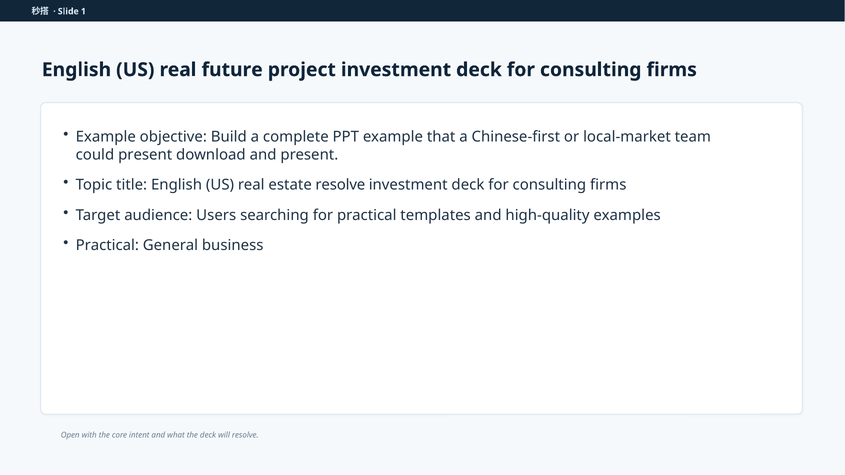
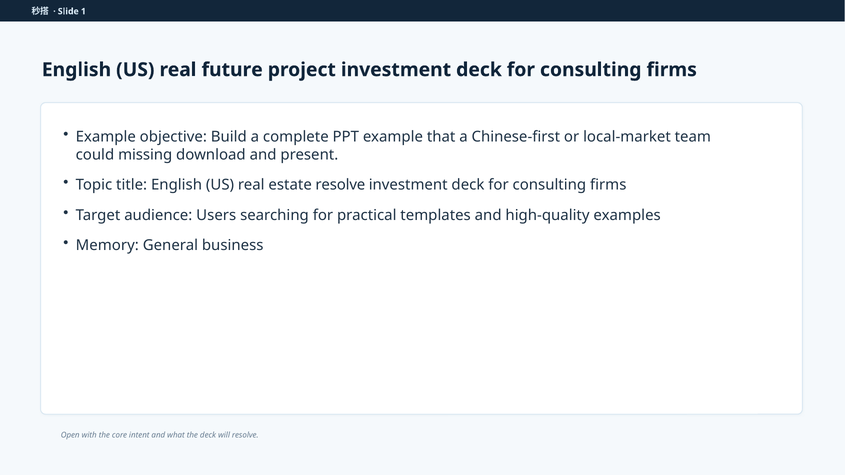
could present: present -> missing
Practical at (107, 246): Practical -> Memory
